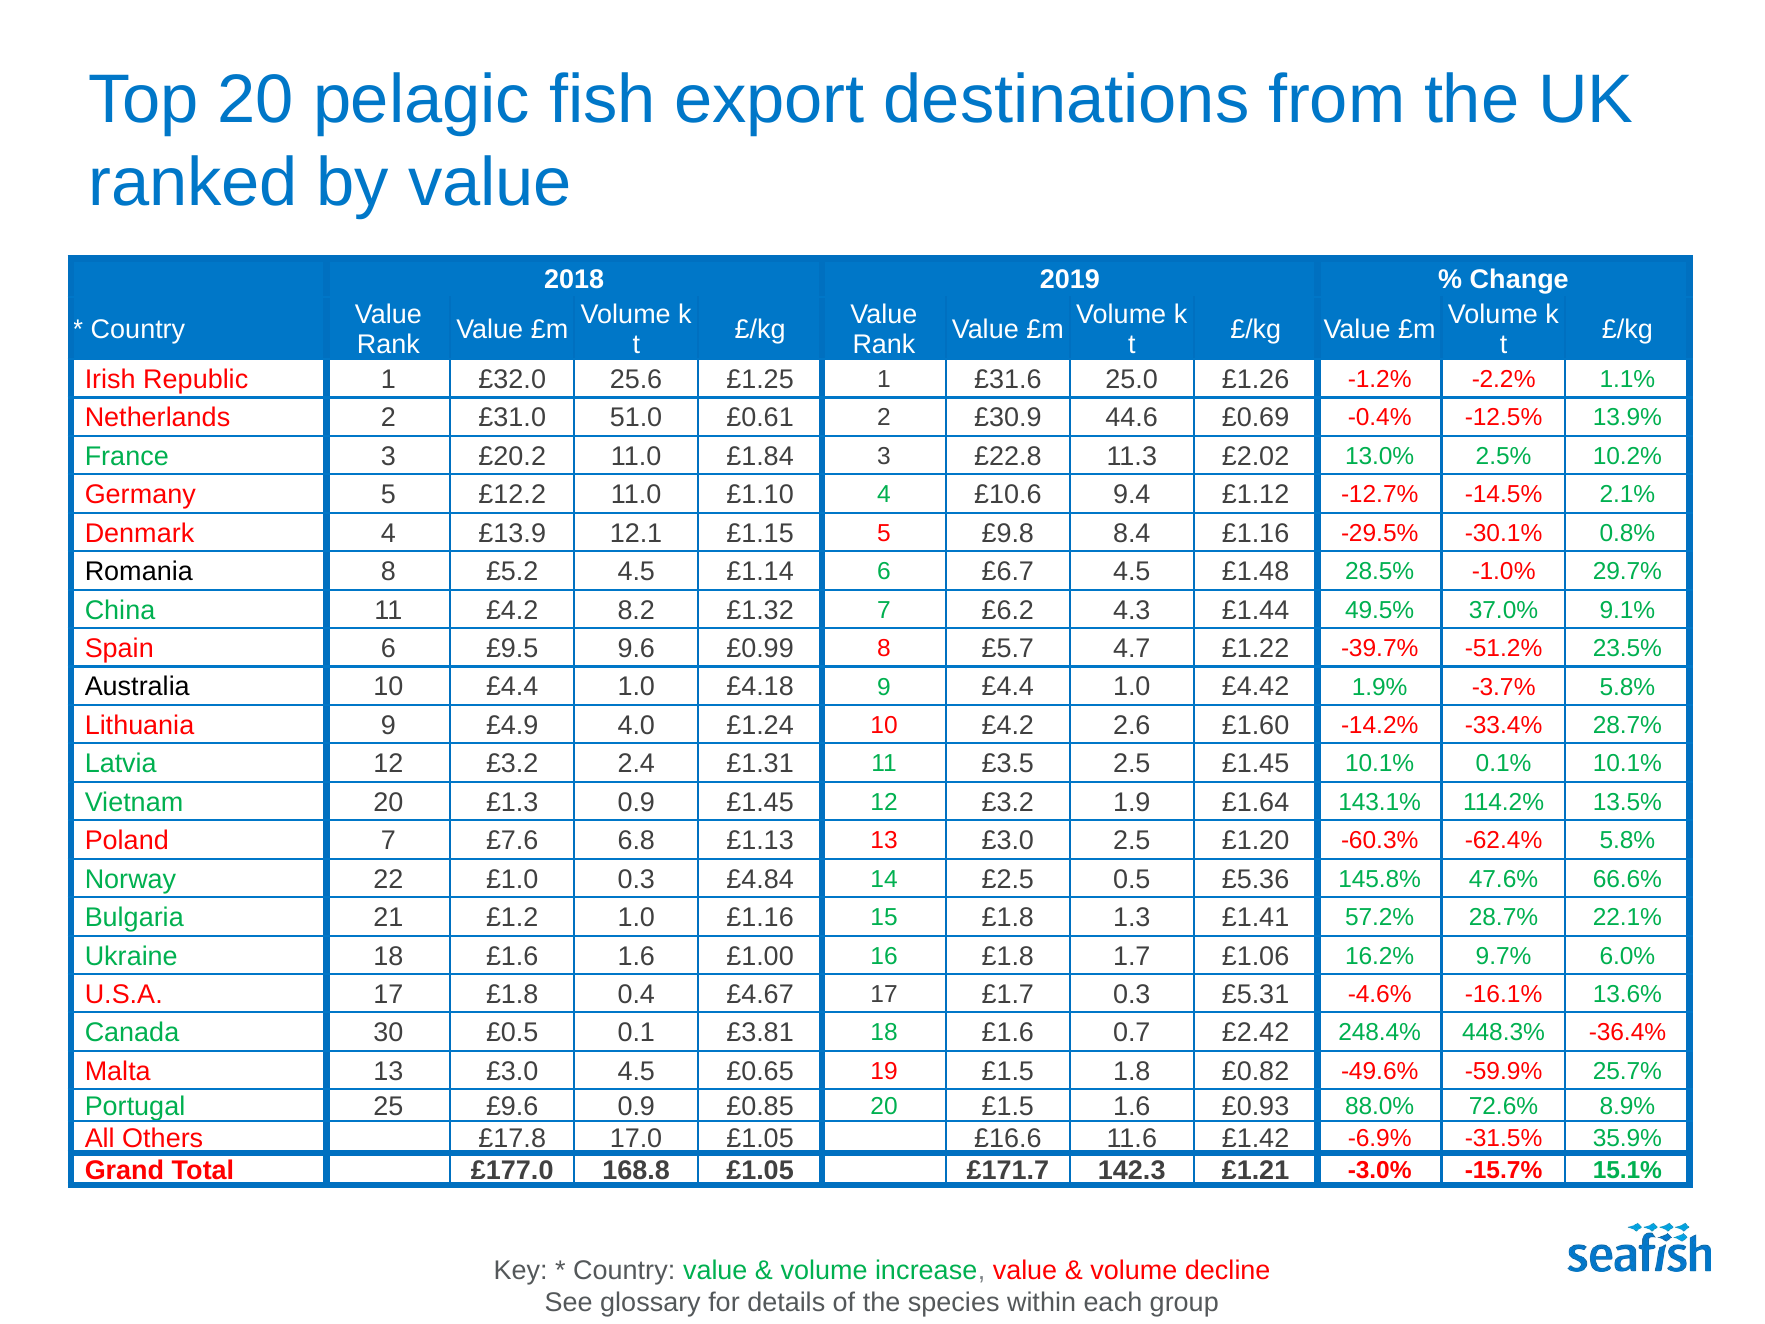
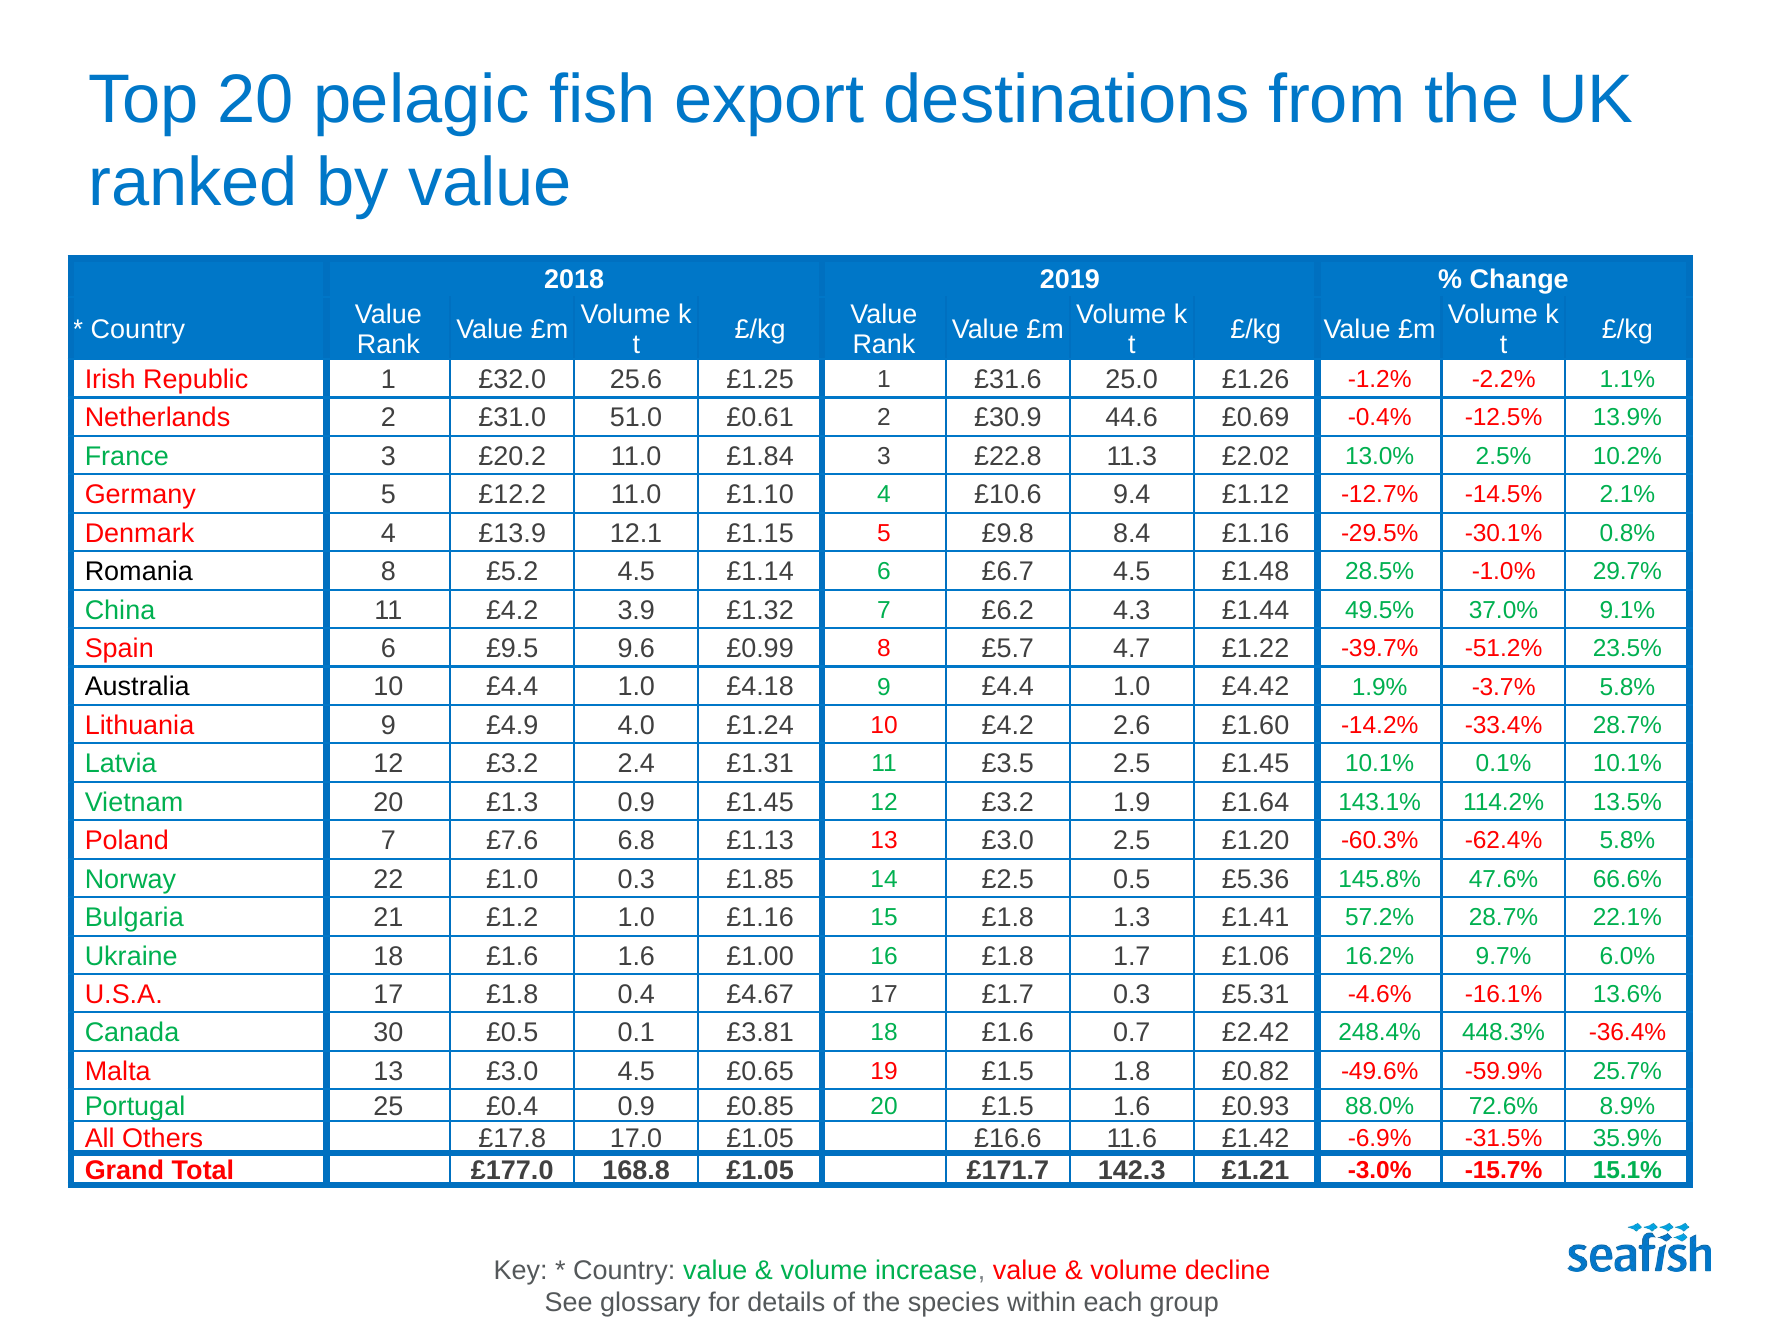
8.2: 8.2 -> 3.9
£4.84: £4.84 -> £1.85
£9.6: £9.6 -> £0.4
